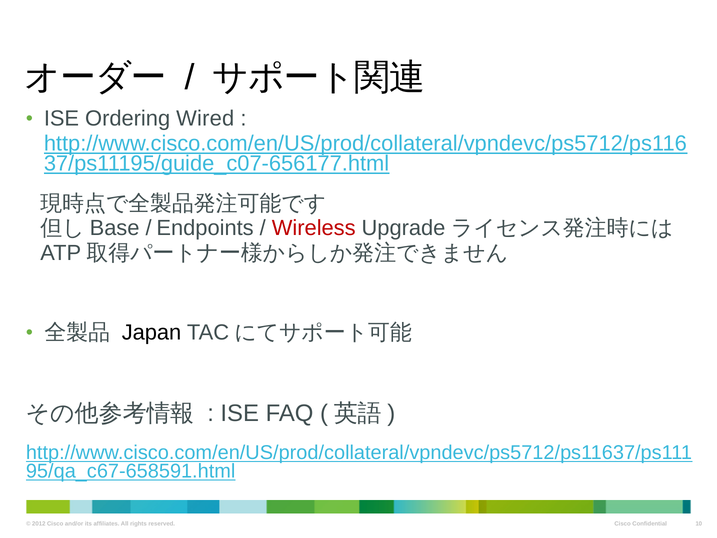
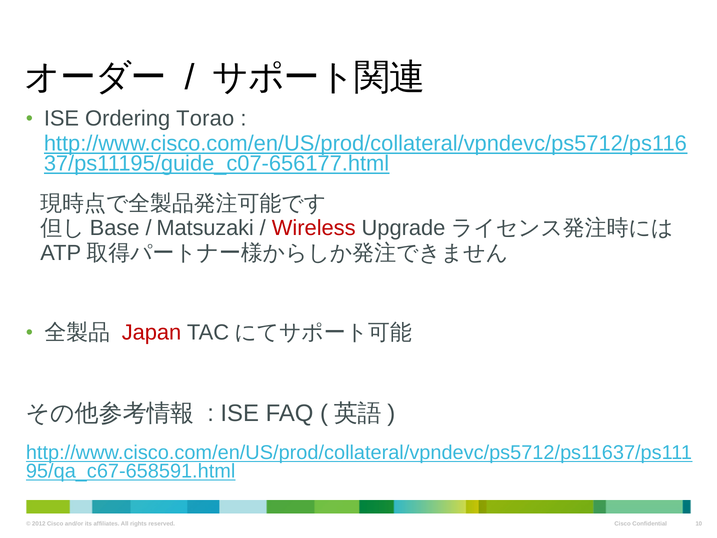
Wired: Wired -> Torao
Endpoints: Endpoints -> Matsuzaki
Japan colour: black -> red
